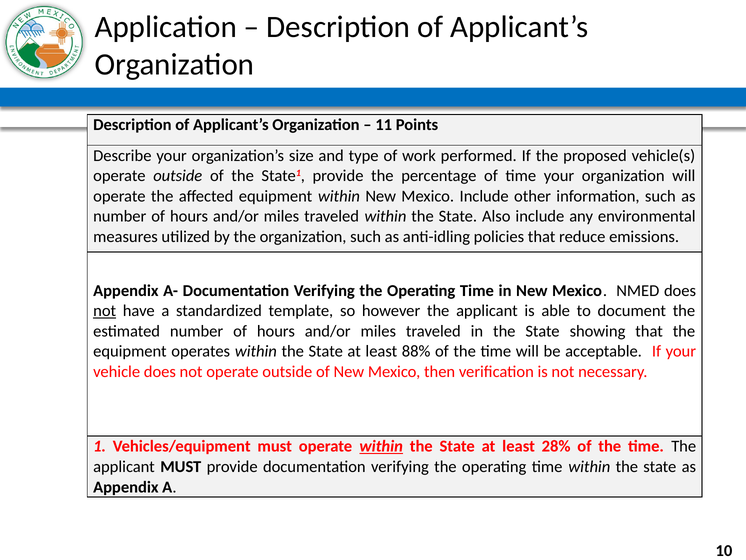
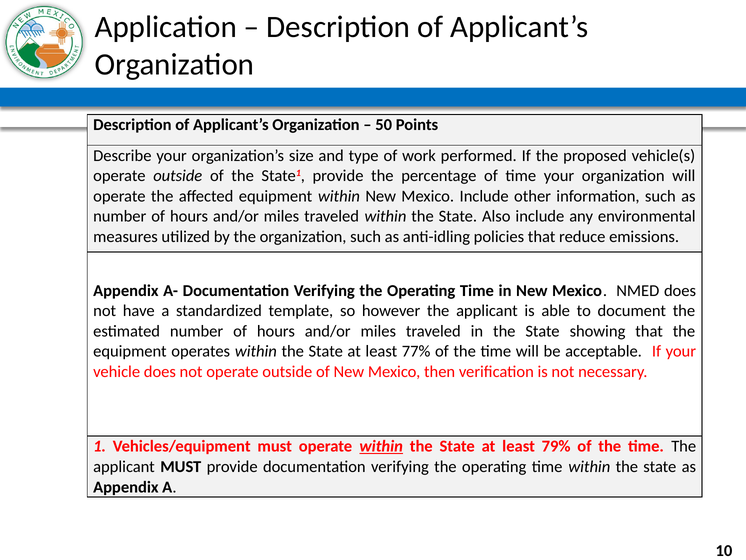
11: 11 -> 50
not at (105, 311) underline: present -> none
88%: 88% -> 77%
28%: 28% -> 79%
